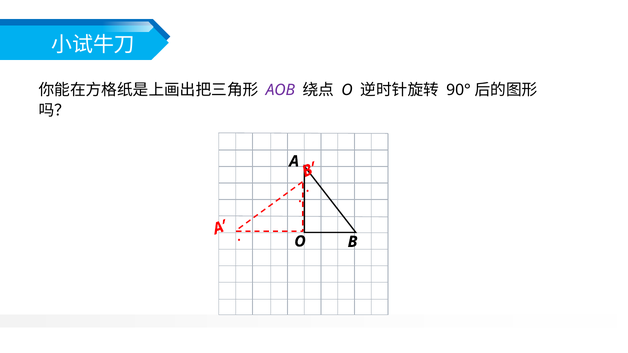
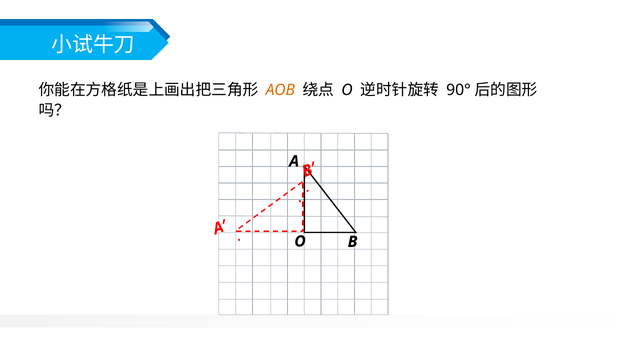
AOB colour: purple -> orange
